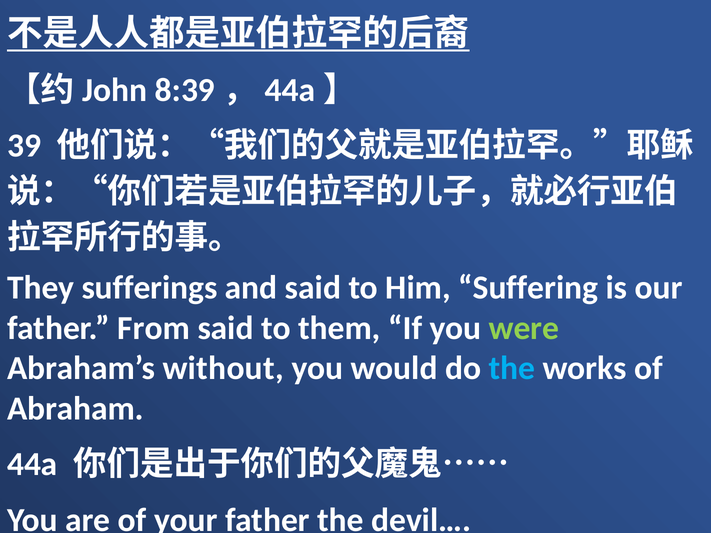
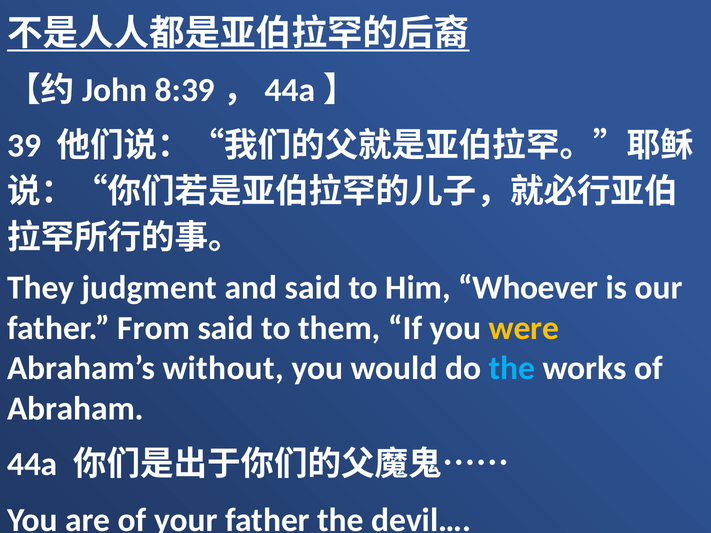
sufferings: sufferings -> judgment
Suffering: Suffering -> Whoever
were colour: light green -> yellow
